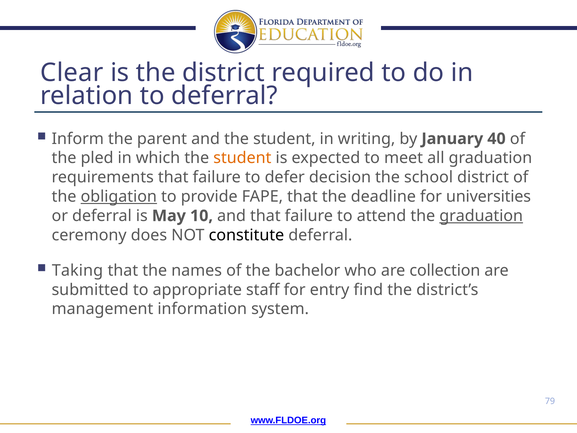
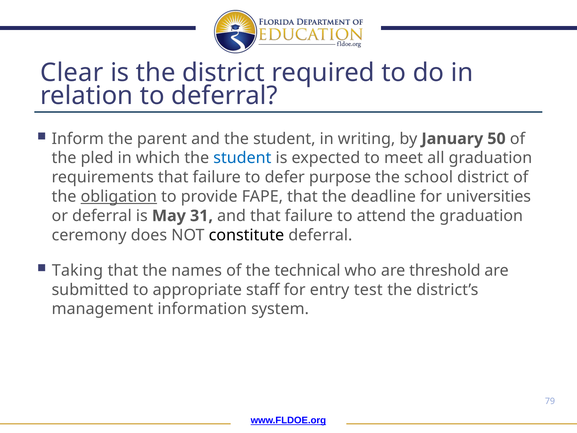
40: 40 -> 50
student at (242, 158) colour: orange -> blue
decision: decision -> purpose
10: 10 -> 31
graduation at (481, 216) underline: present -> none
bachelor: bachelor -> technical
collection: collection -> threshold
find: find -> test
